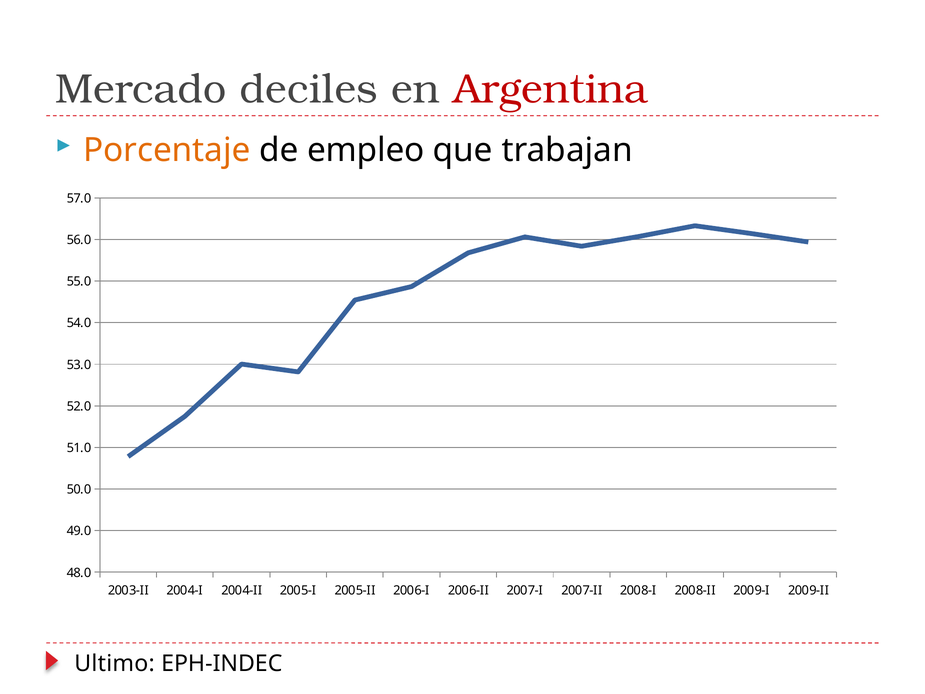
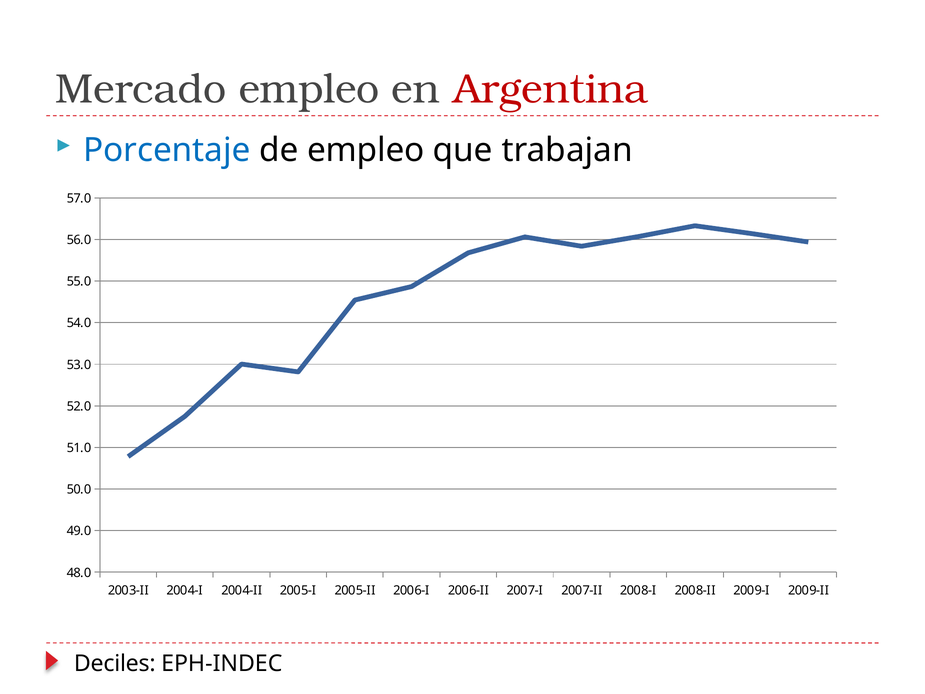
Mercado deciles: deciles -> empleo
Porcentaje colour: orange -> blue
Ultimo: Ultimo -> Deciles
